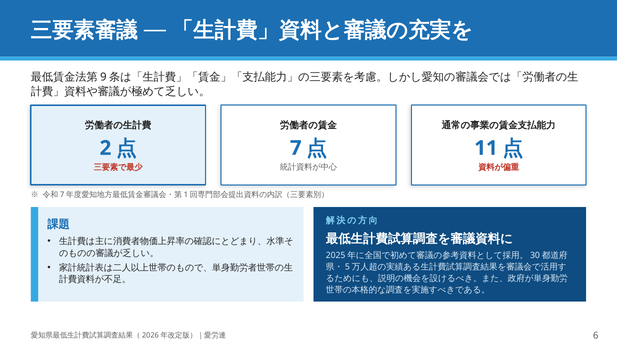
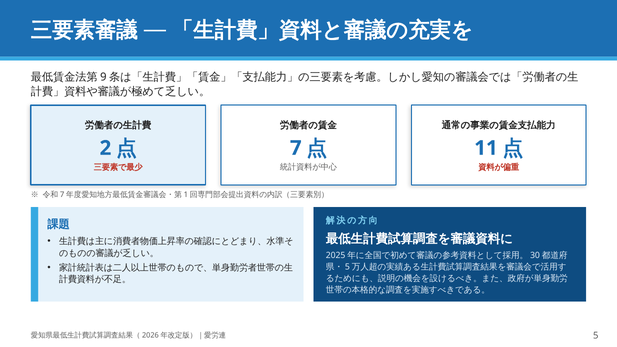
6: 6 -> 5
